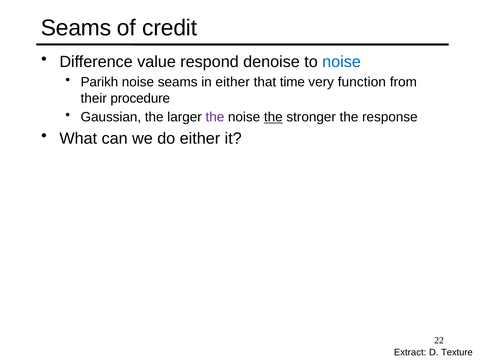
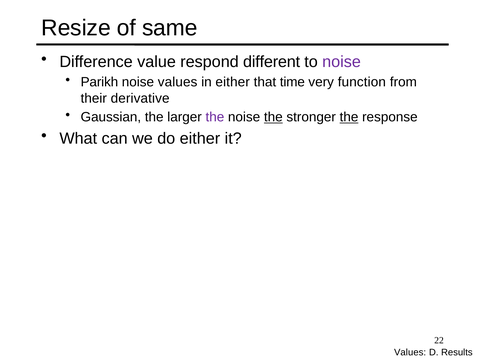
Seams at (76, 28): Seams -> Resize
credit: credit -> same
denoise: denoise -> different
noise at (342, 62) colour: blue -> purple
noise seams: seams -> values
procedure: procedure -> derivative
the at (349, 117) underline: none -> present
Extract at (410, 352): Extract -> Values
Texture: Texture -> Results
